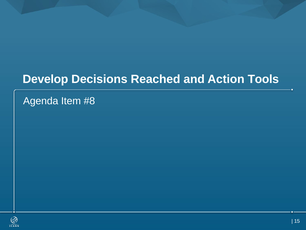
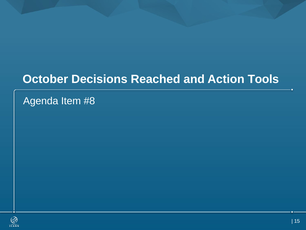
Develop: Develop -> October
